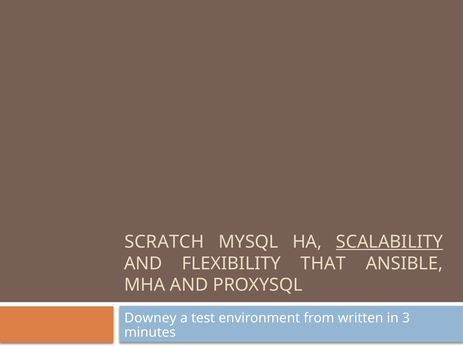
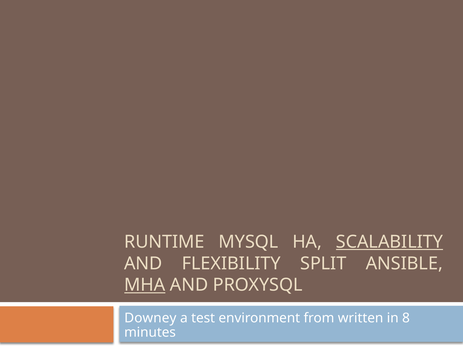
SCRATCH: SCRATCH -> RUNTIME
THAT: THAT -> SPLIT
MHA underline: none -> present
3: 3 -> 8
